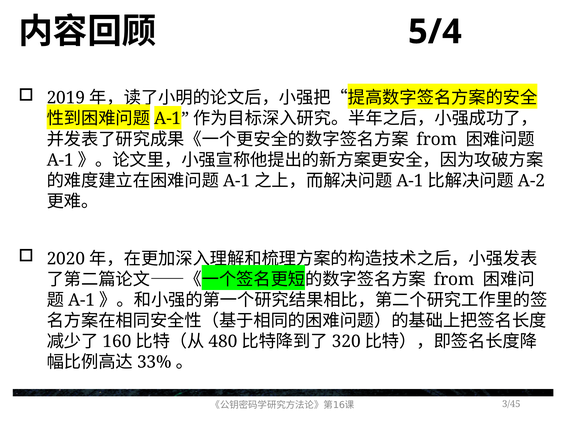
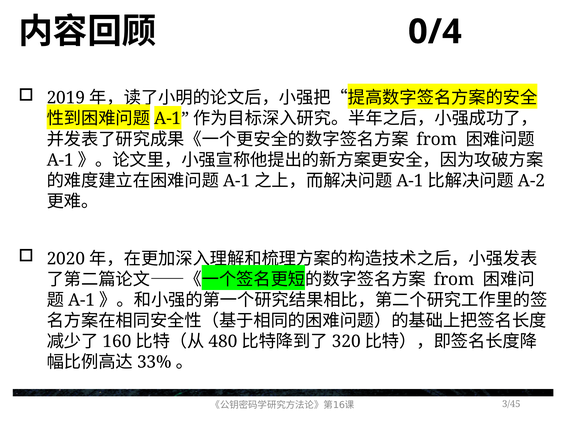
5/4: 5/4 -> 0/4
